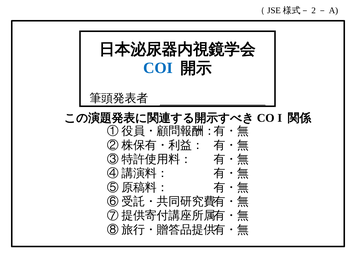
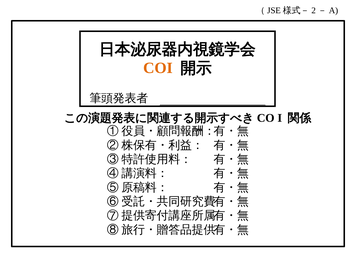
COI colour: blue -> orange
